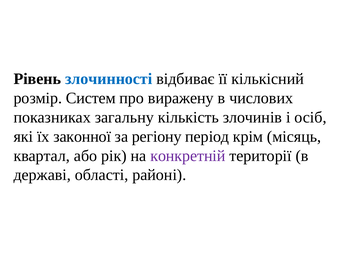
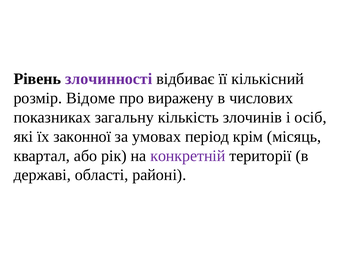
злочинності colour: blue -> purple
Систем: Систем -> Відоме
регіону: регіону -> умовах
